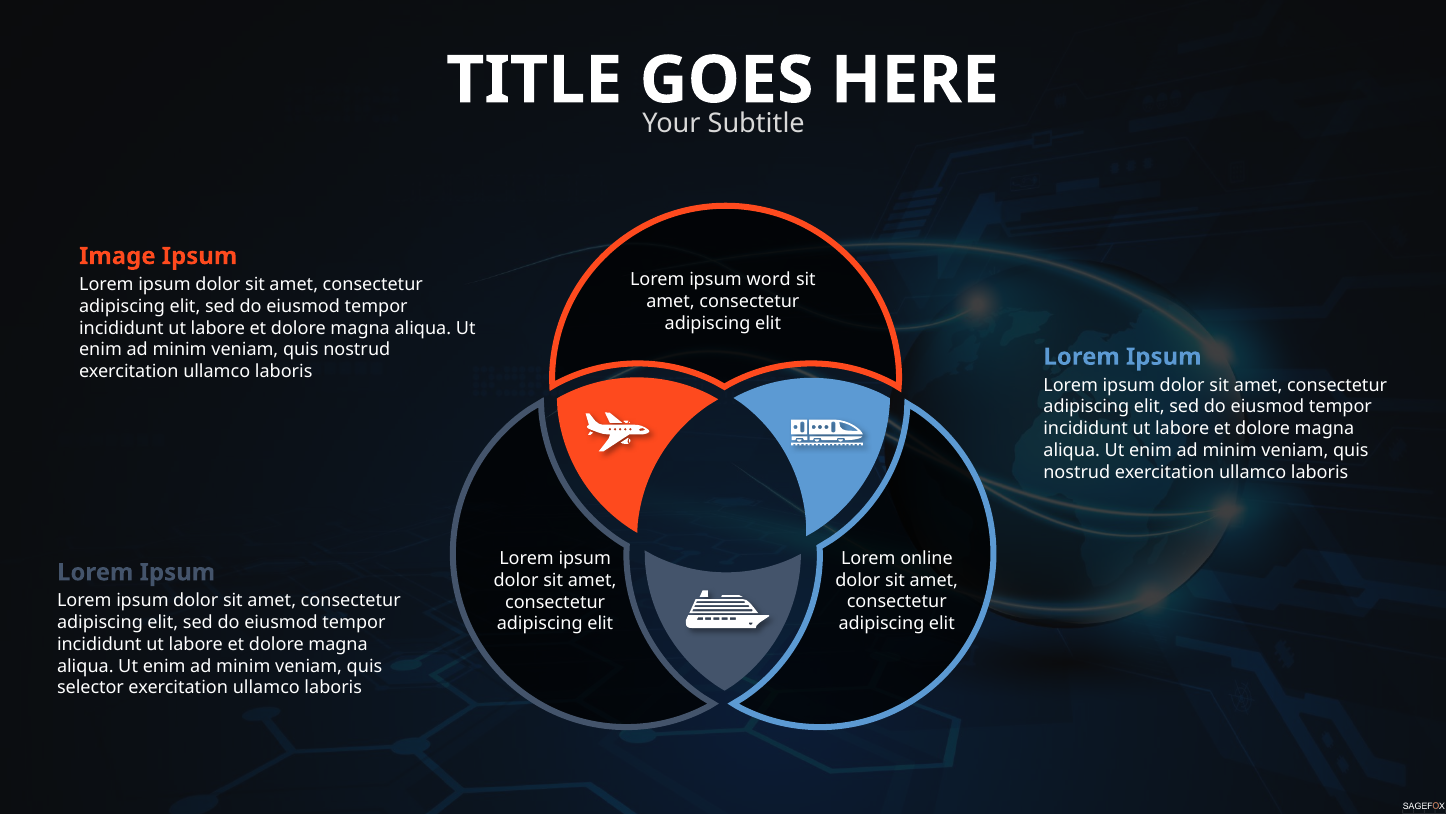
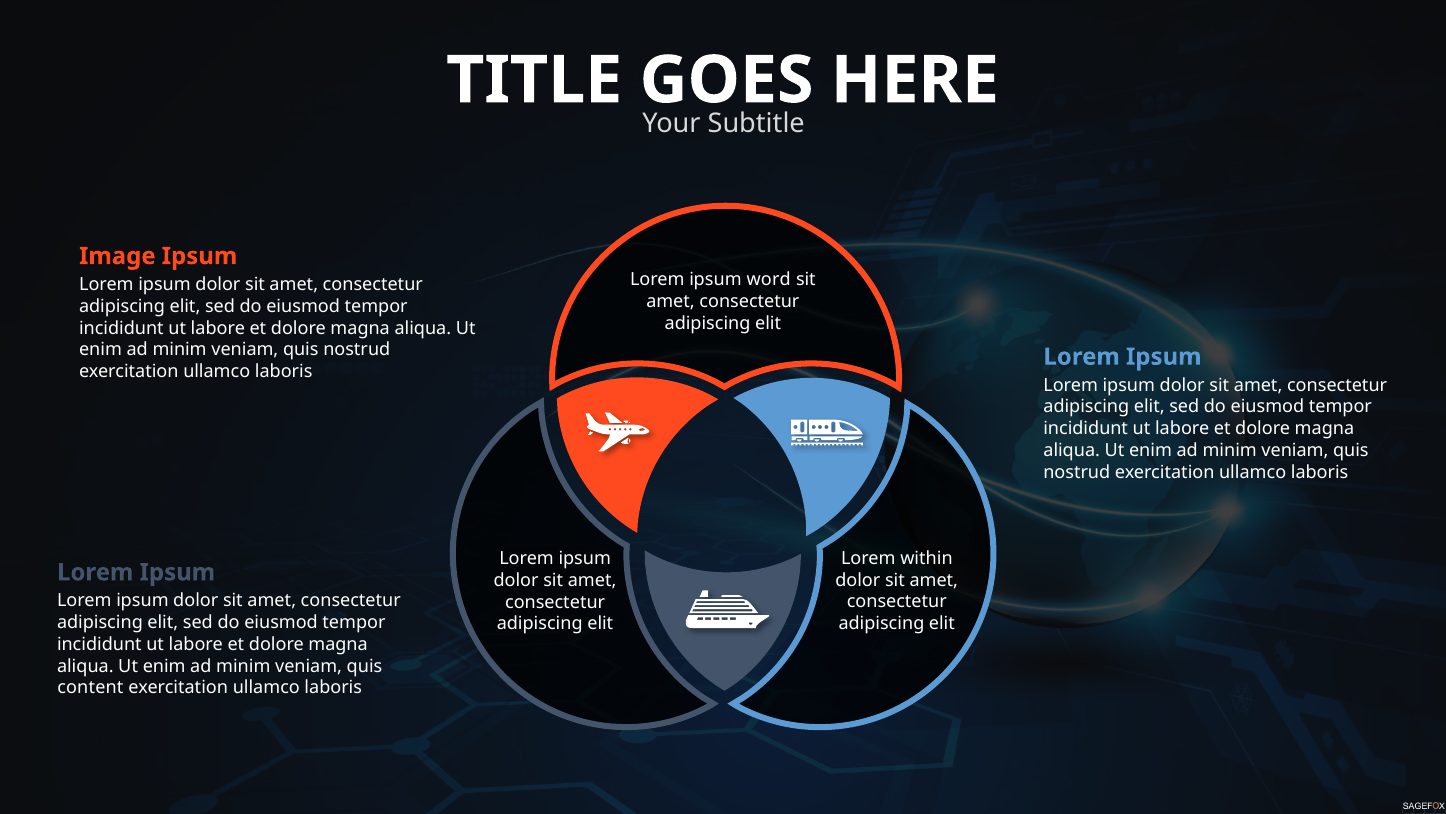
online: online -> within
selector: selector -> content
